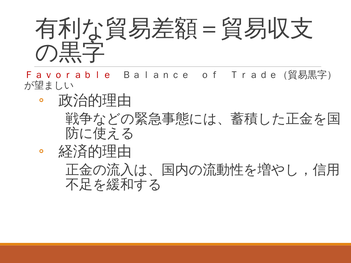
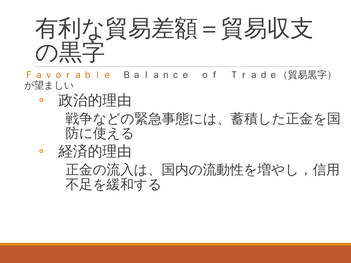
Ｆａｖｏｒａｂｌｅ colour: red -> orange
